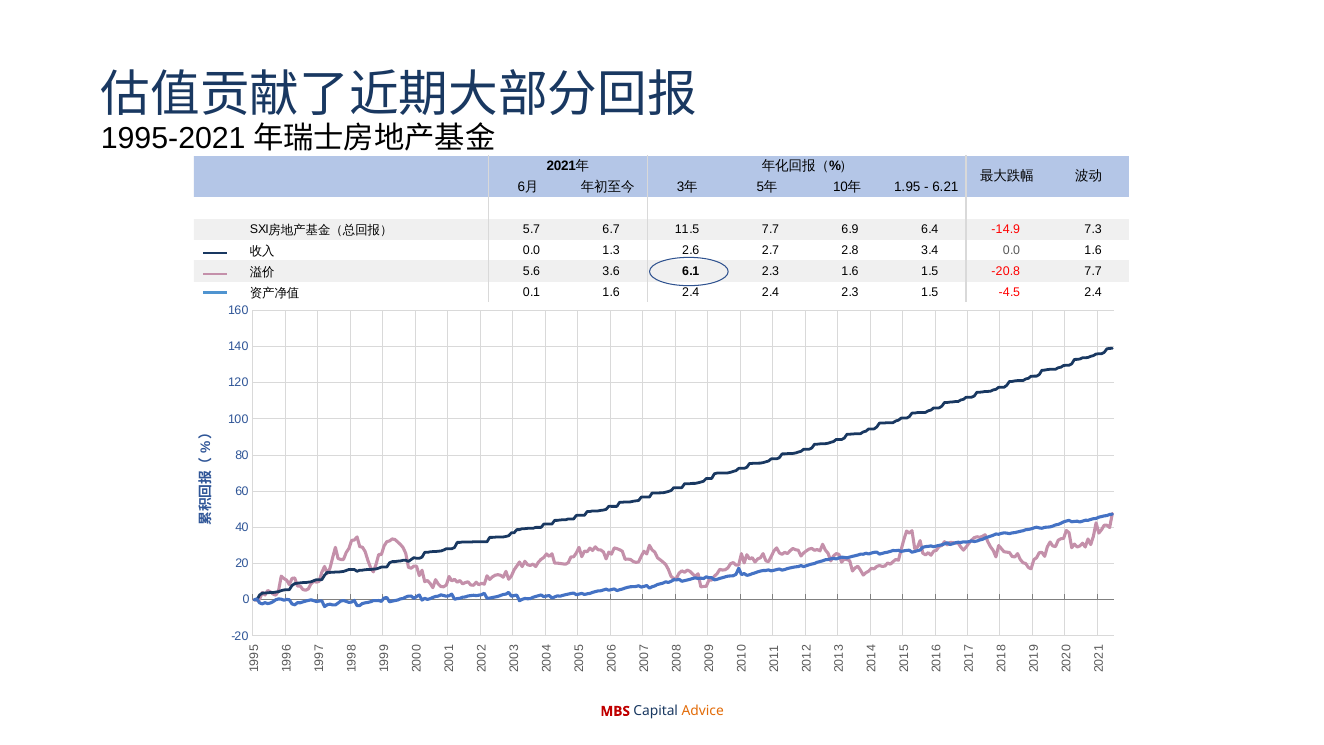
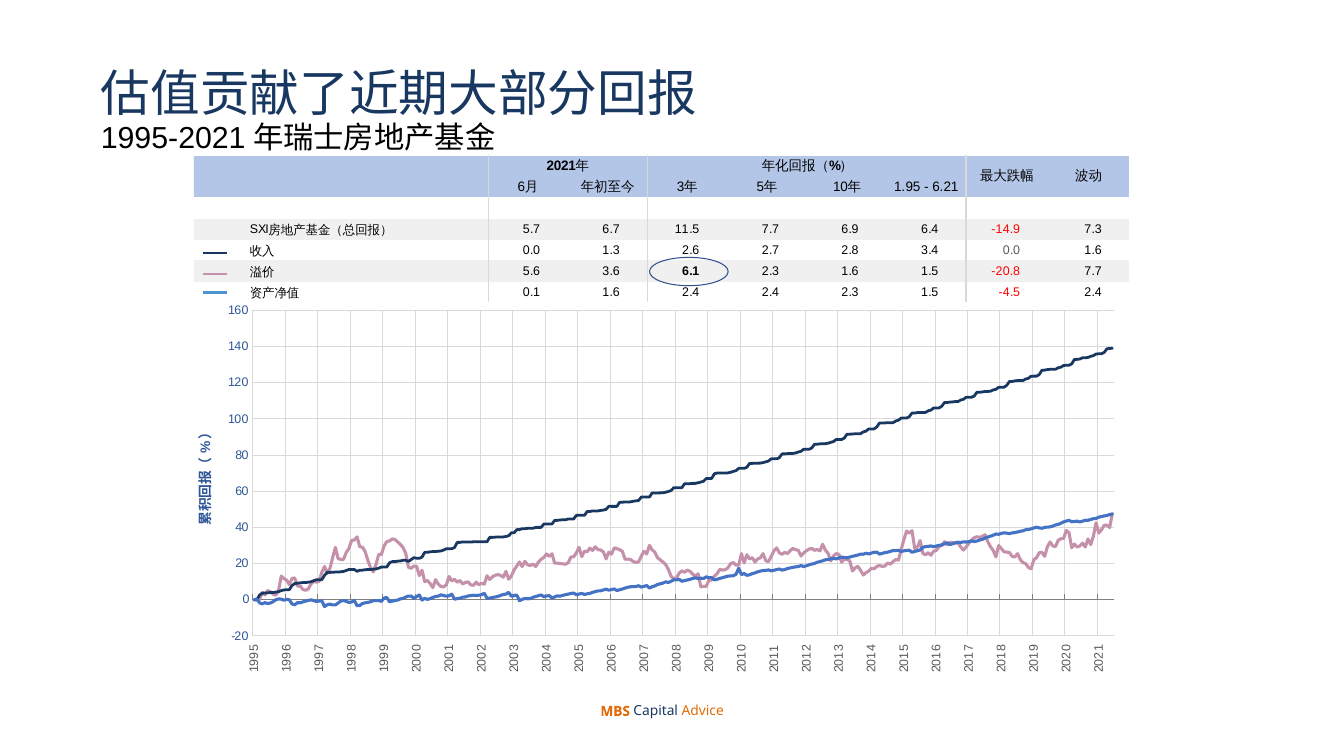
MBS colour: red -> orange
